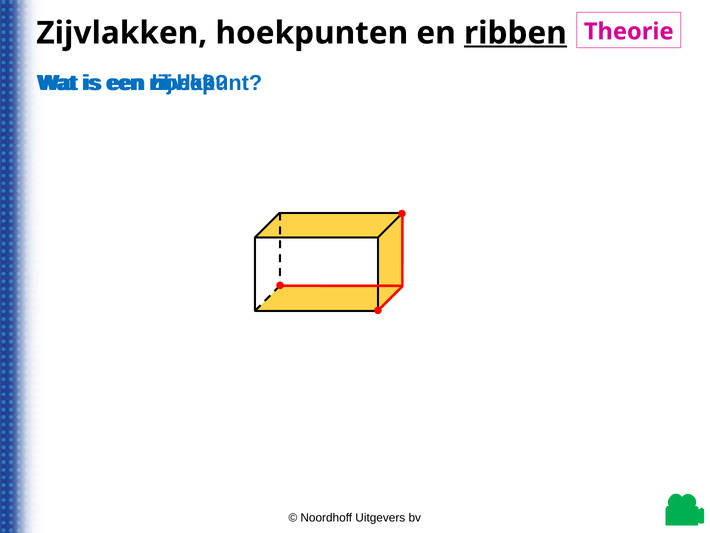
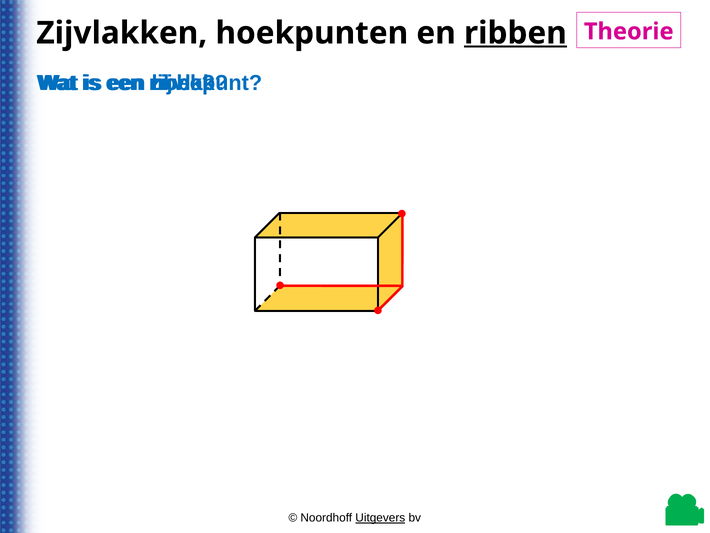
Uitgevers at (380, 517) underline: none -> present
